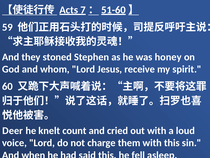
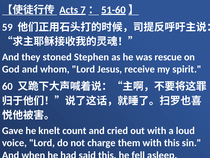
honey: honey -> rescue
Deer: Deer -> Gave
